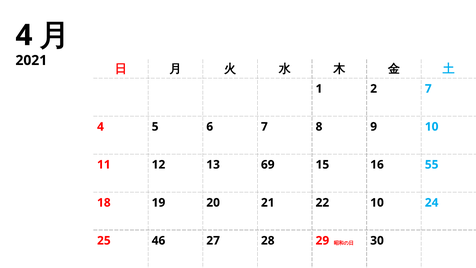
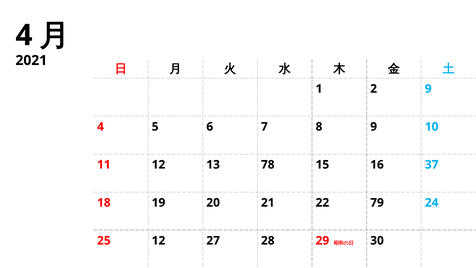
2 7: 7 -> 9
69: 69 -> 78
55: 55 -> 37
22 10: 10 -> 79
25 46: 46 -> 12
